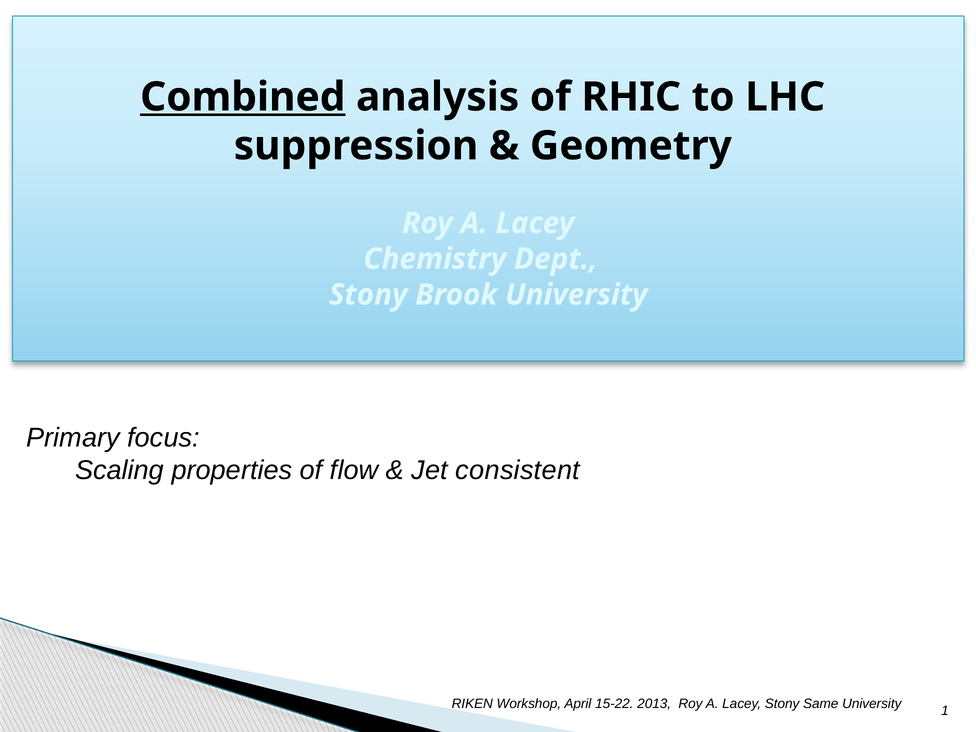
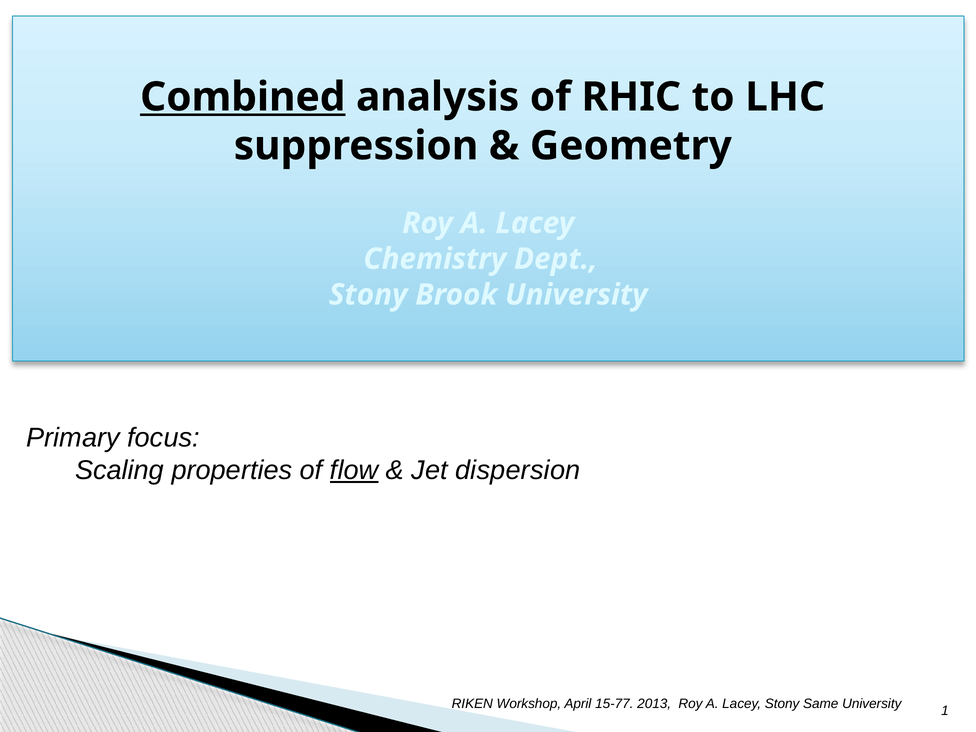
flow underline: none -> present
consistent: consistent -> dispersion
15-22: 15-22 -> 15-77
